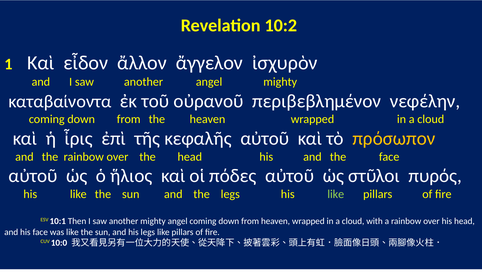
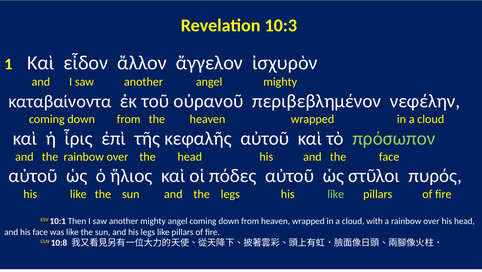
10:2: 10:2 -> 10:3
πρόσωπον colour: yellow -> light green
10:0: 10:0 -> 10:8
